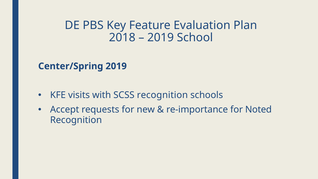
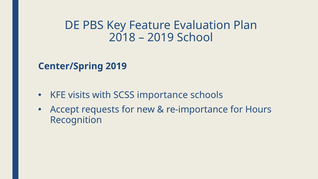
SCSS recognition: recognition -> importance
Noted: Noted -> Hours
